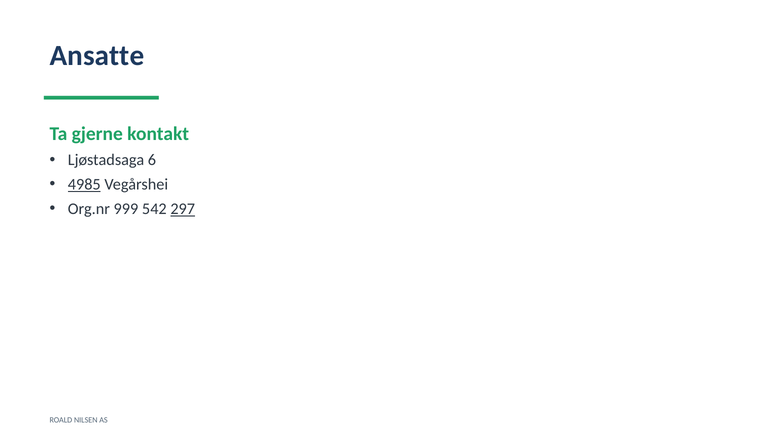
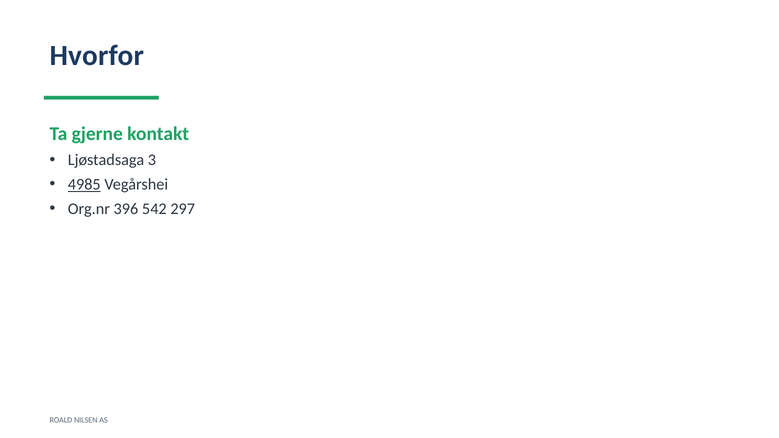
Ansatte: Ansatte -> Hvorfor
6: 6 -> 3
999: 999 -> 396
297 underline: present -> none
